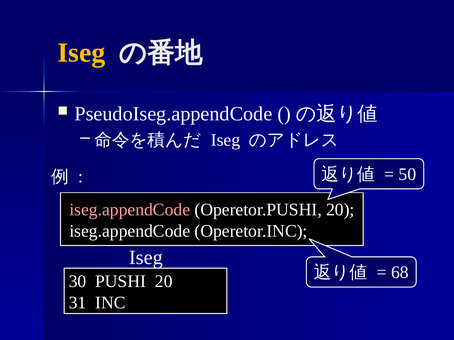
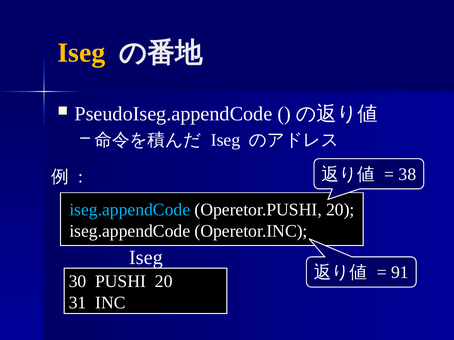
50: 50 -> 38
iseg.appendCode at (130, 210) colour: pink -> light blue
68: 68 -> 91
